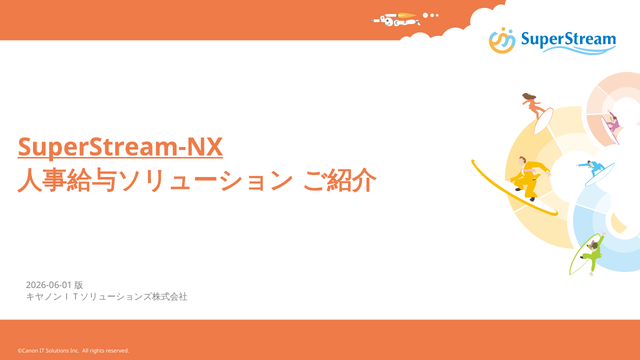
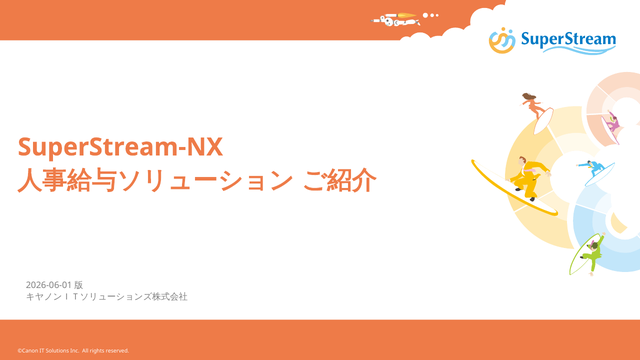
SuperStream-NX underline: present -> none
